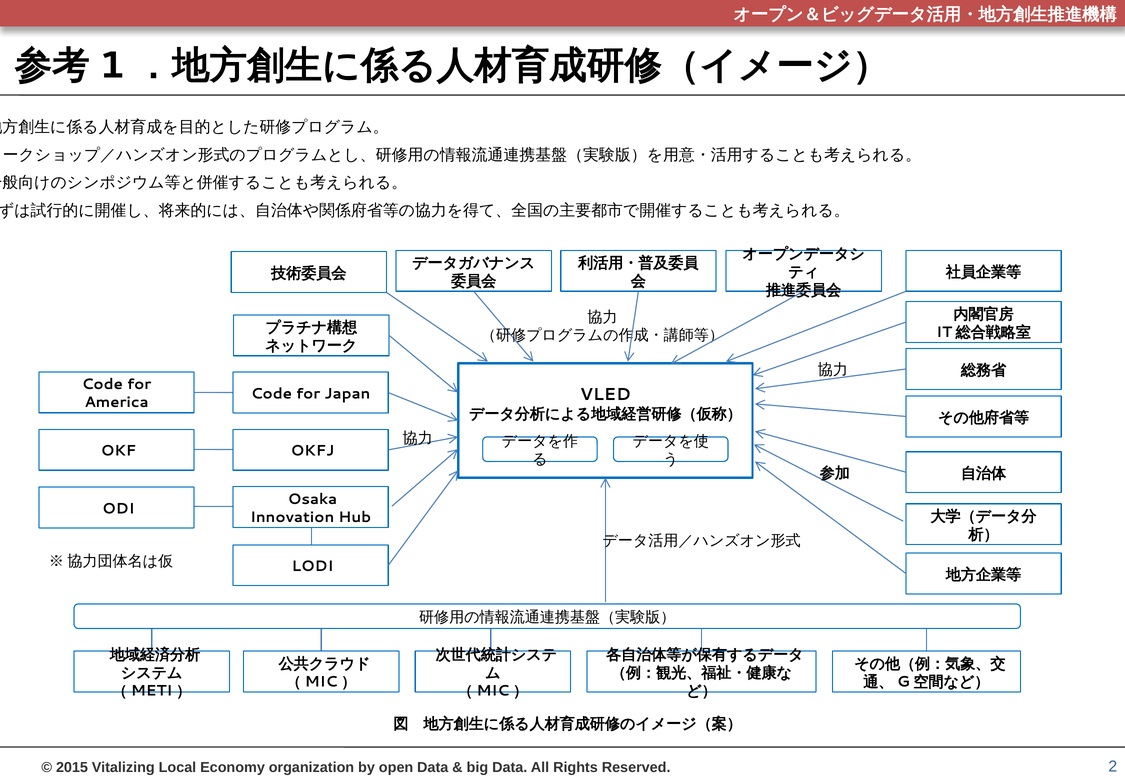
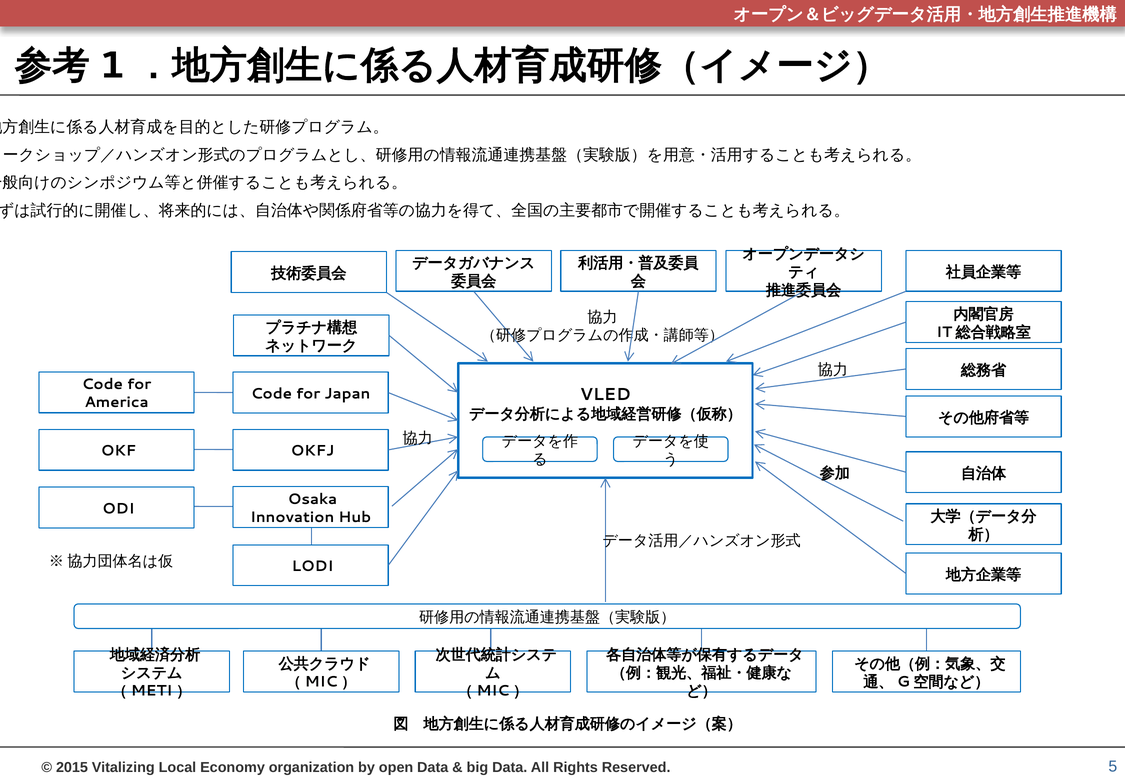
2: 2 -> 5
